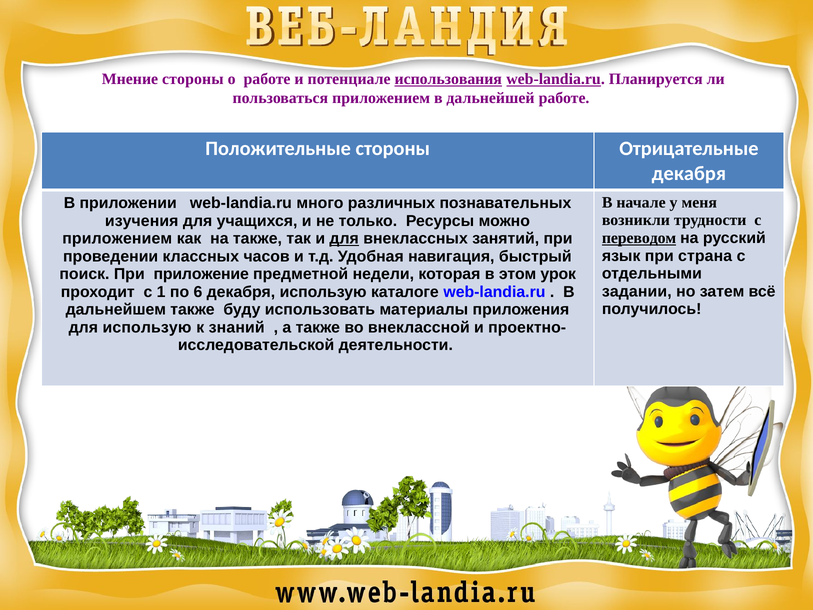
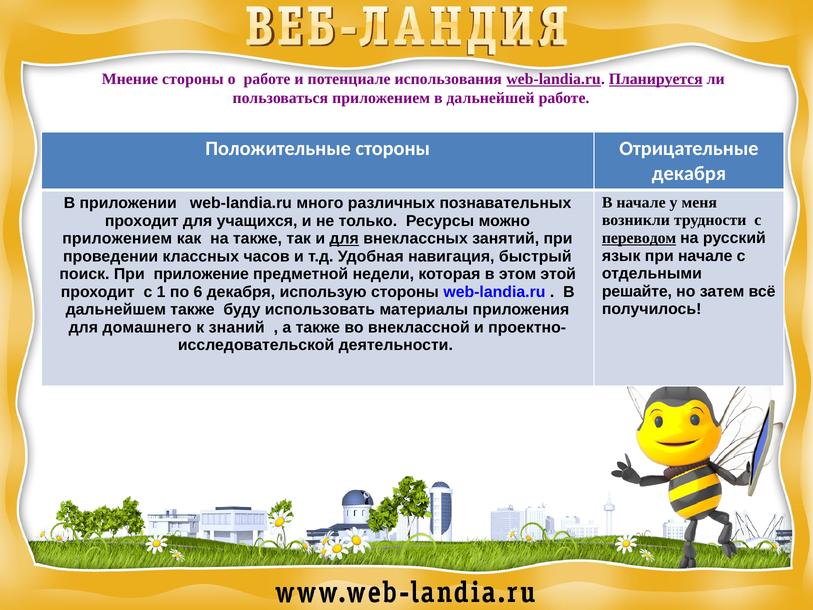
использования underline: present -> none
Планируется underline: none -> present
изучения at (142, 221): изучения -> проходит
при страна: страна -> начале
урок: урок -> этой
задании: задании -> решайте
использую каталоге: каталоге -> стороны
для использую: использую -> домашнего
